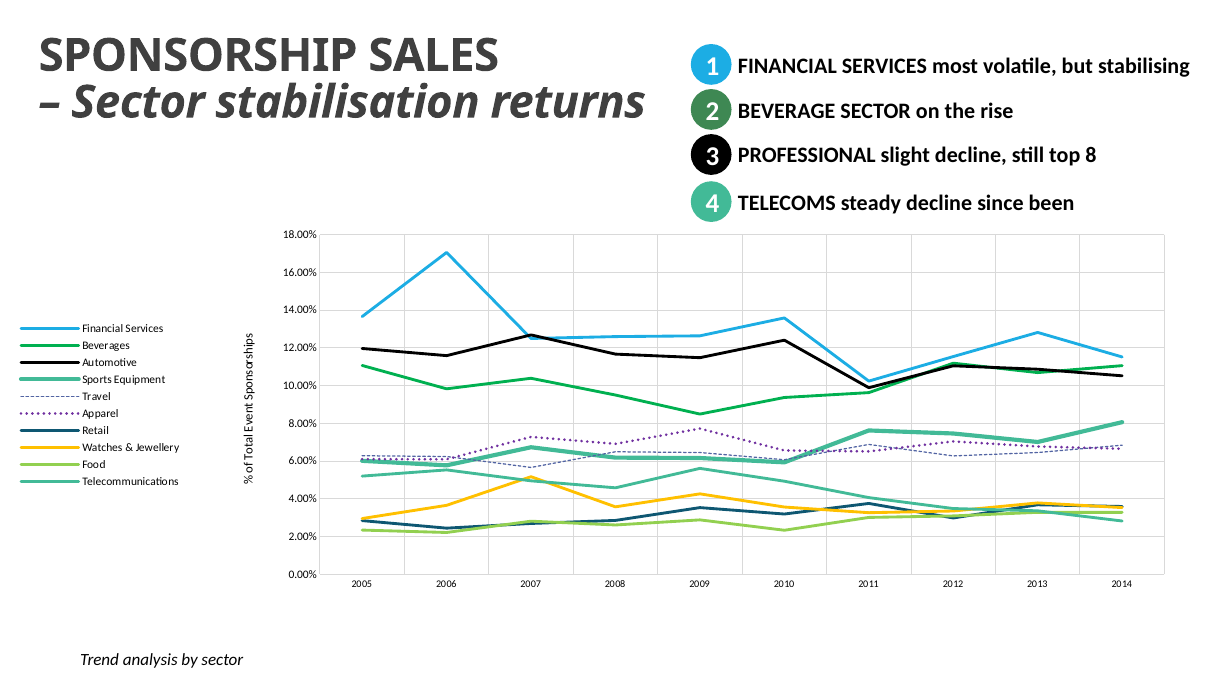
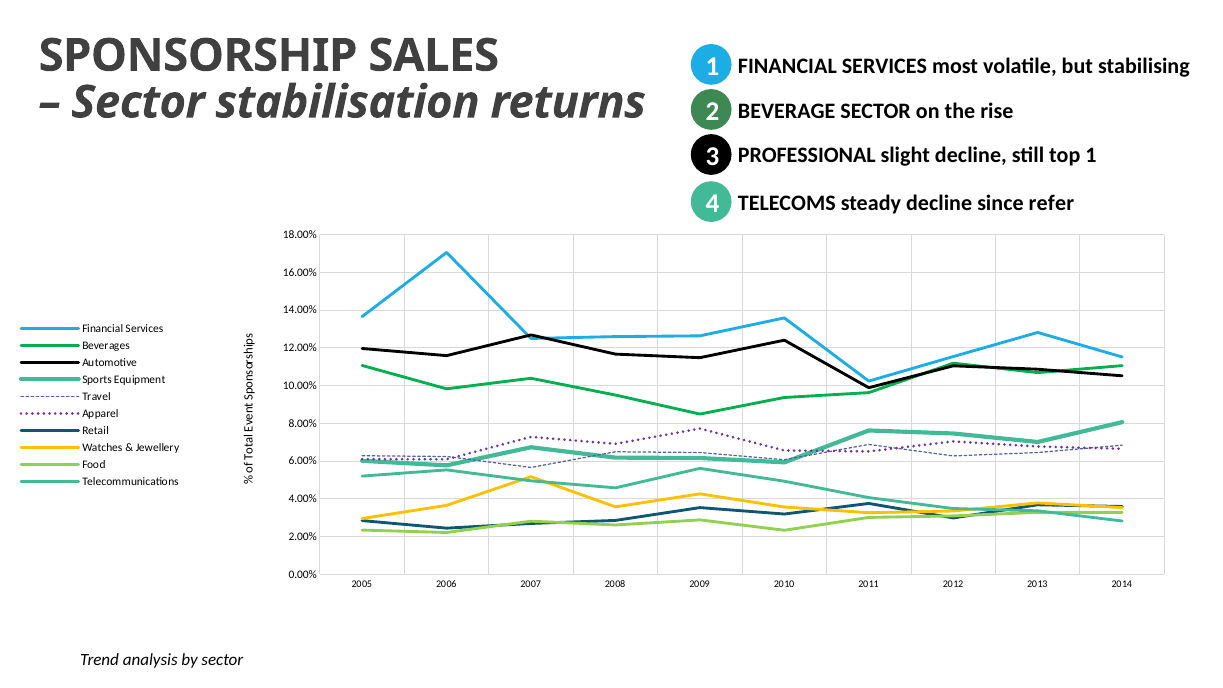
top 8: 8 -> 1
been: been -> refer
